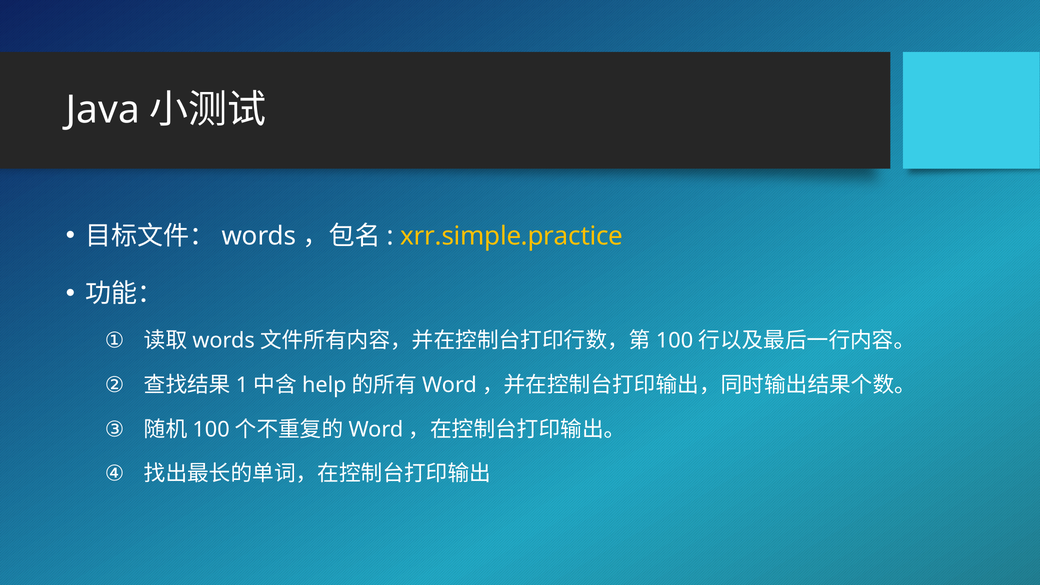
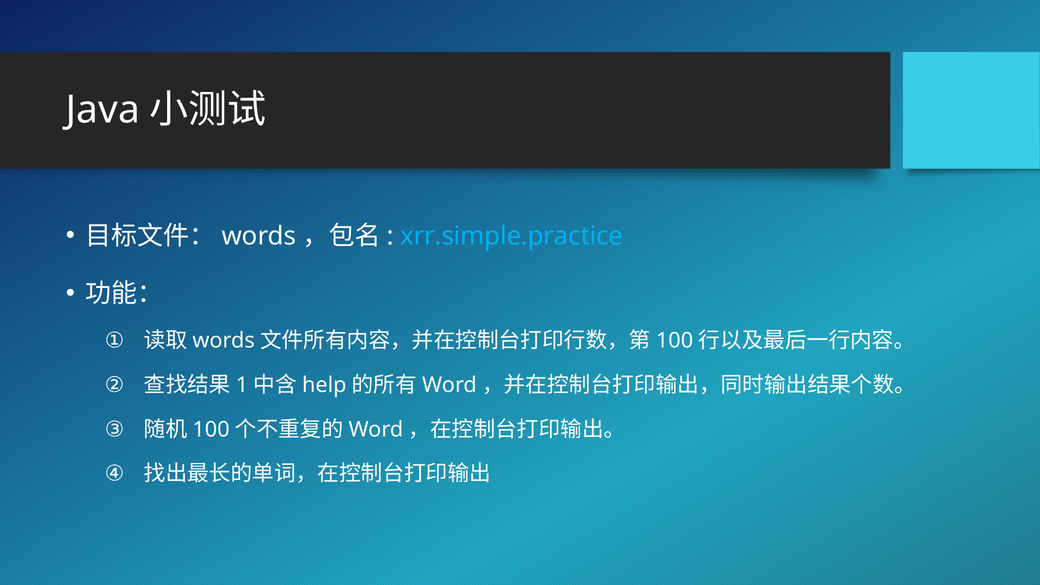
xrr.simple.practice colour: yellow -> light blue
